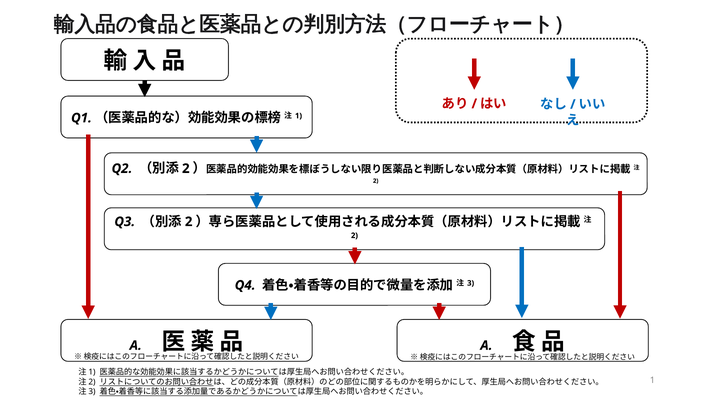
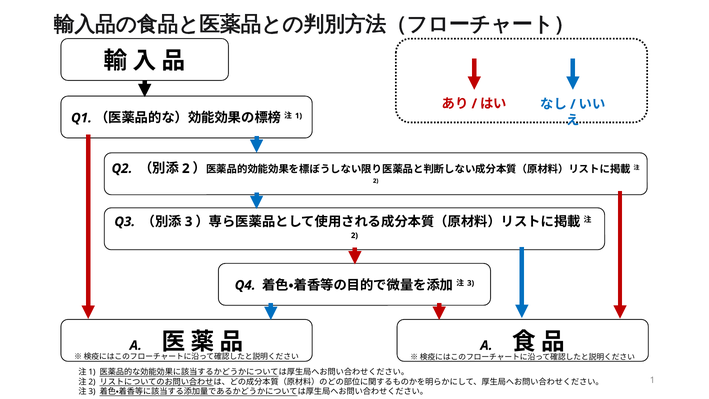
2 at (189, 222): 2 -> 3
